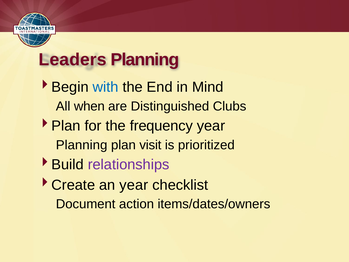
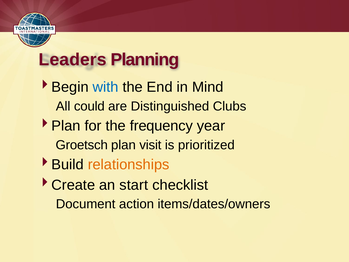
when: when -> could
Planning at (82, 145): Planning -> Groetsch
relationships colour: purple -> orange
an year: year -> start
